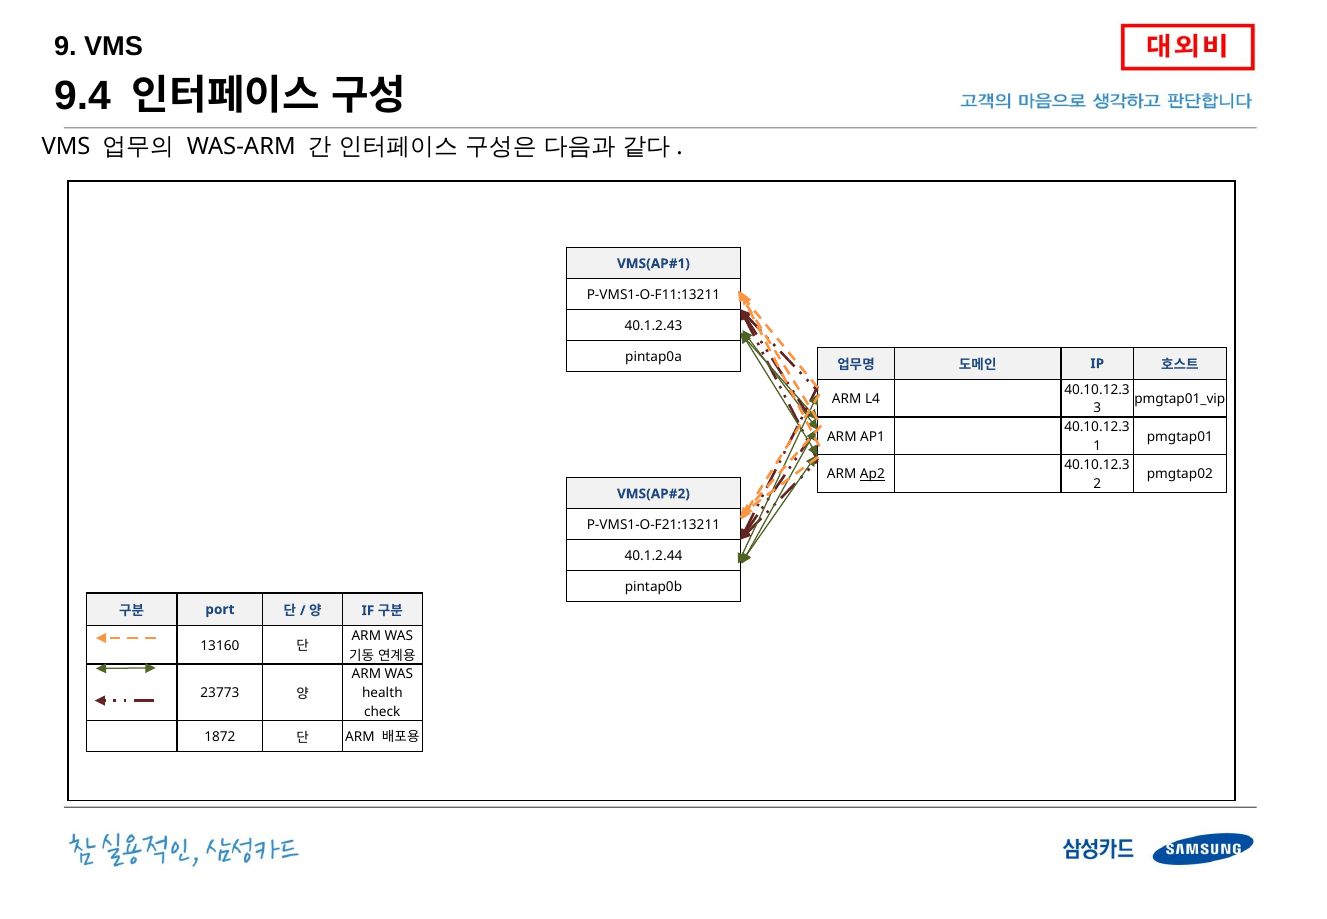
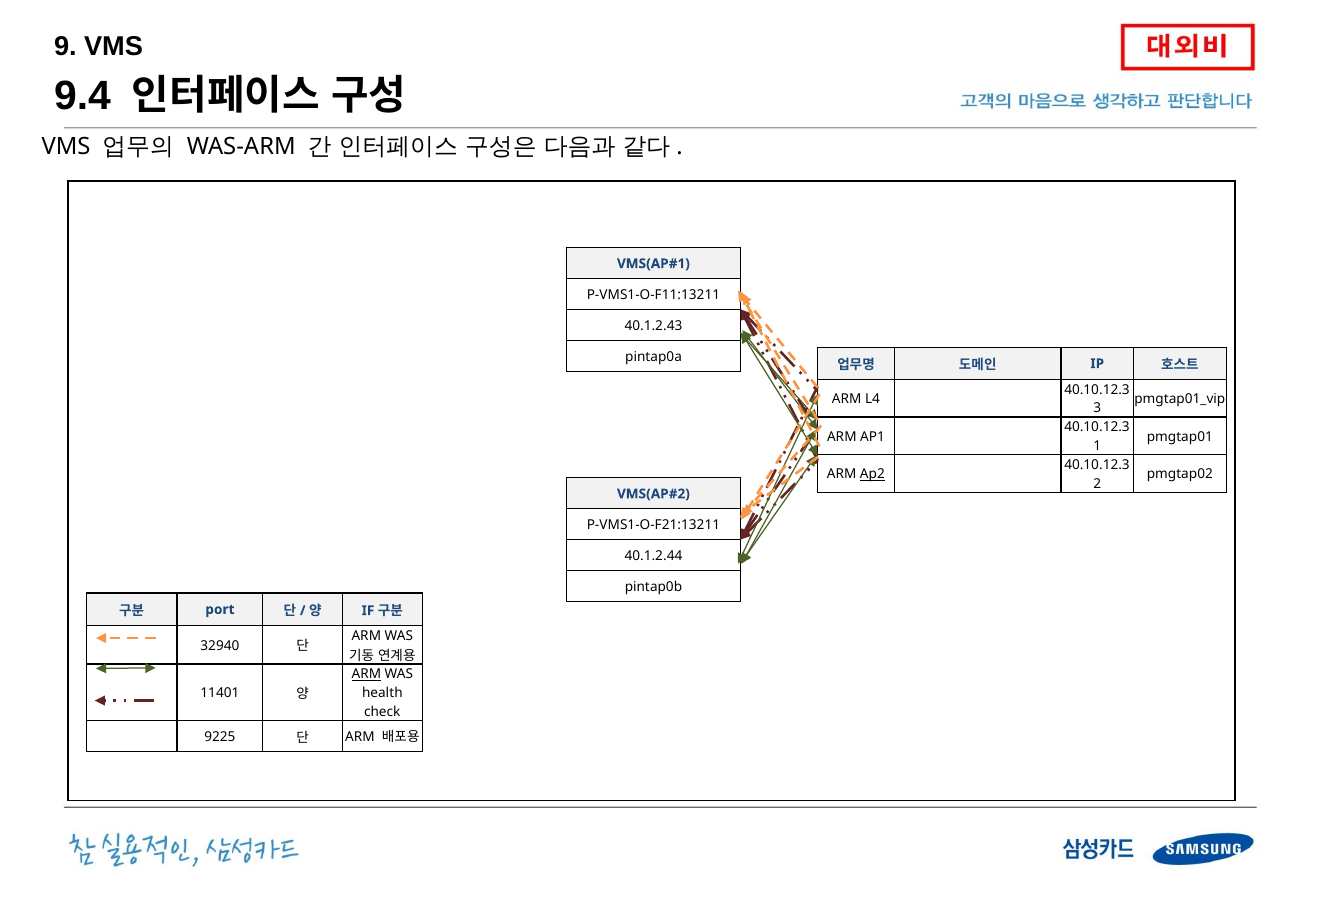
13160: 13160 -> 32940
ARM at (366, 674) underline: none -> present
23773: 23773 -> 11401
1872: 1872 -> 9225
